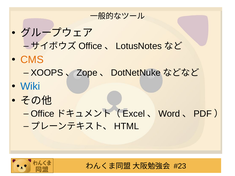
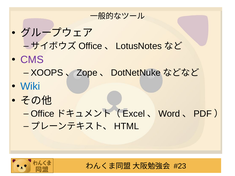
CMS colour: orange -> purple
